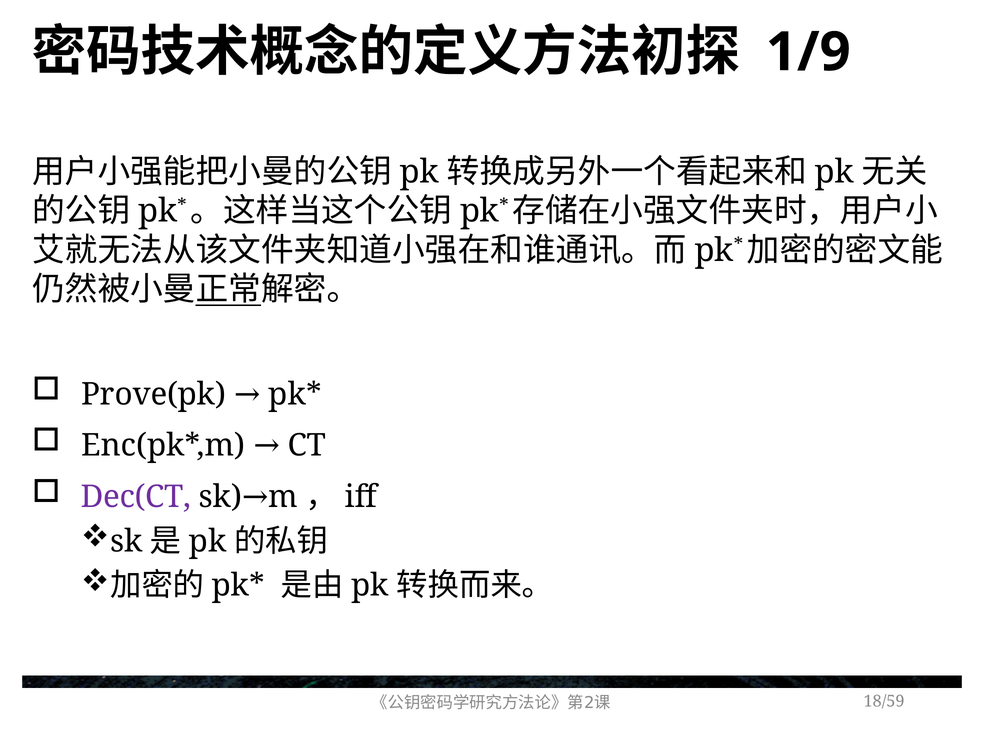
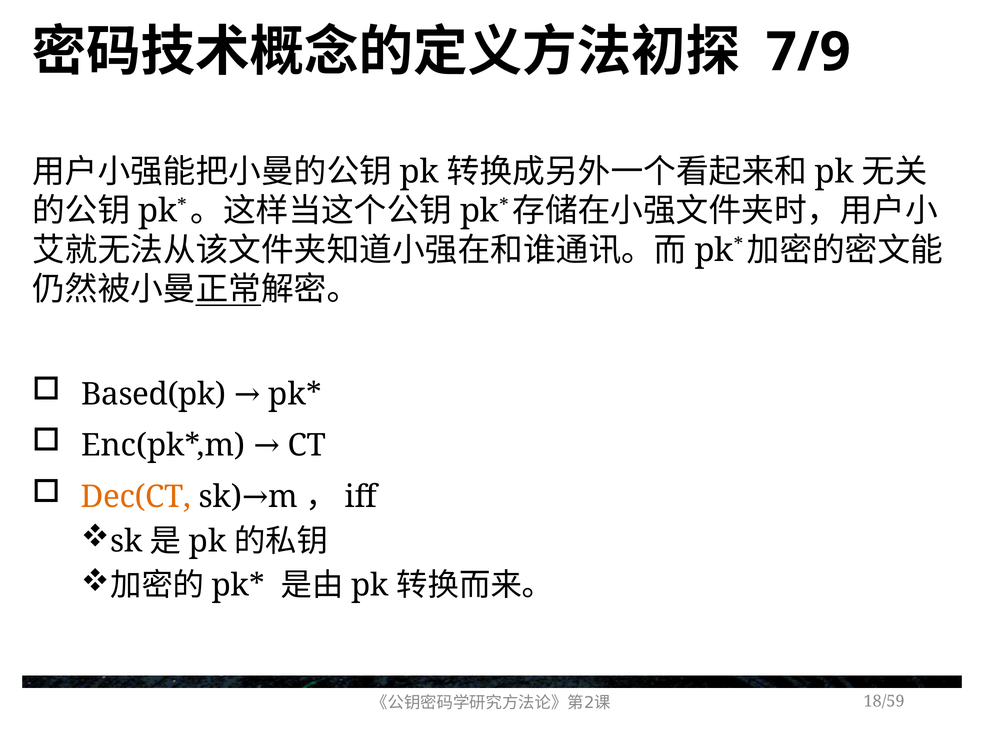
1/9: 1/9 -> 7/9
Prove(pk: Prove(pk -> Based(pk
Dec(CT colour: purple -> orange
